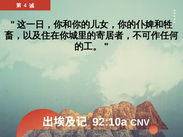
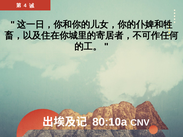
92:10a: 92:10a -> 80:10a
